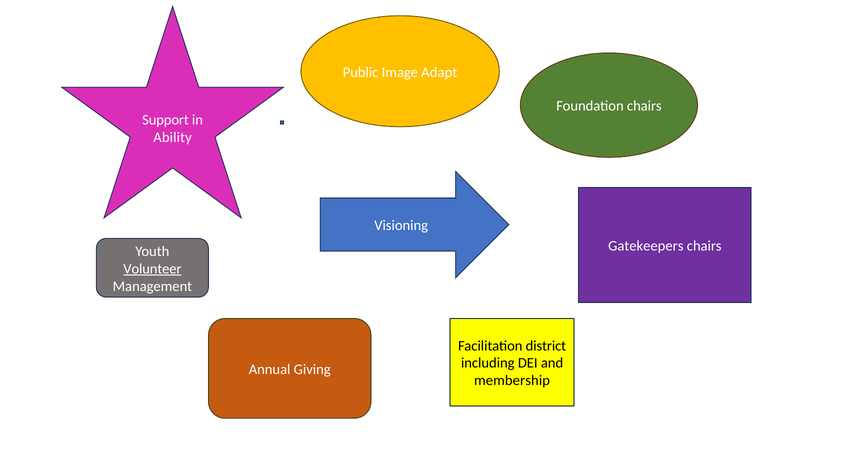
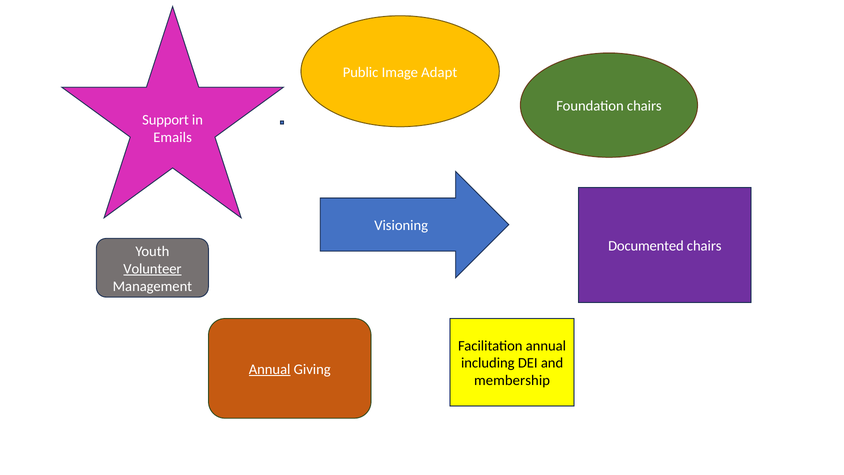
Ability: Ability -> Emails
Gatekeepers: Gatekeepers -> Documented
Facilitation district: district -> annual
Annual at (270, 369) underline: none -> present
